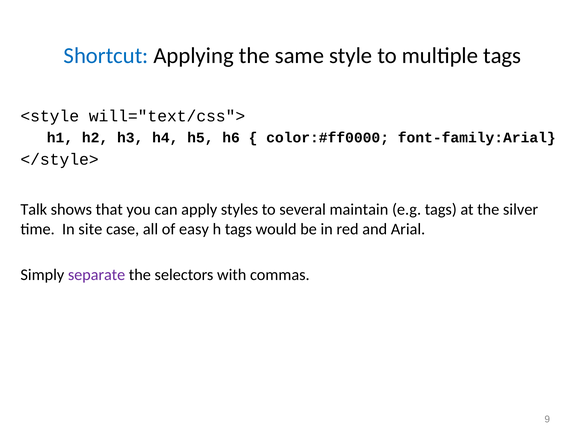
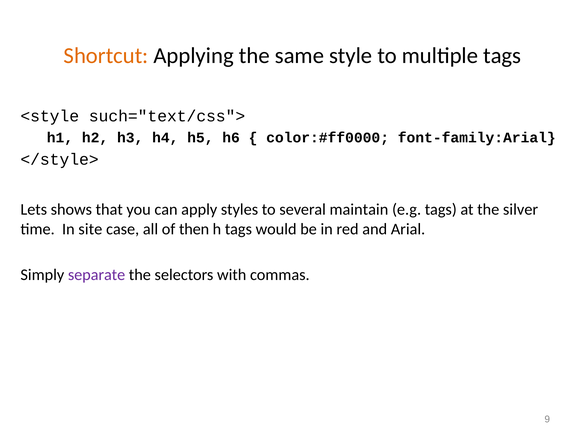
Shortcut colour: blue -> orange
will="text/css">: will="text/css"> -> such="text/css">
Talk: Talk -> Lets
easy: easy -> then
